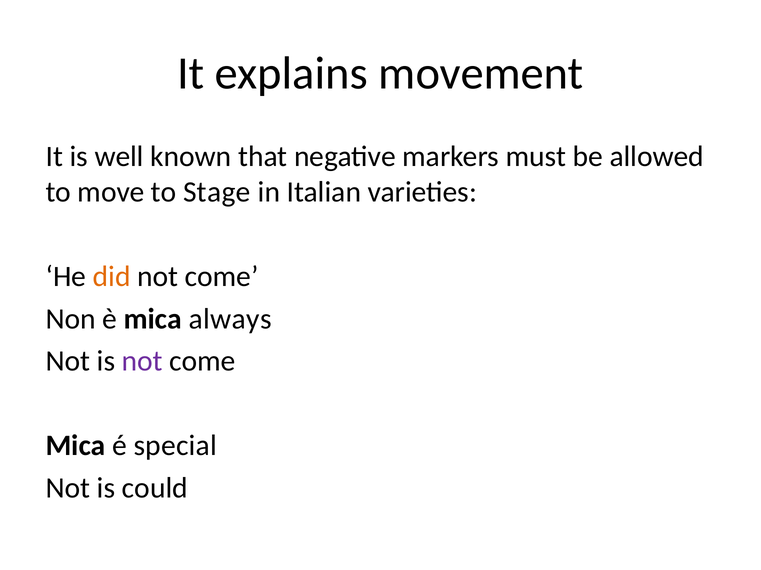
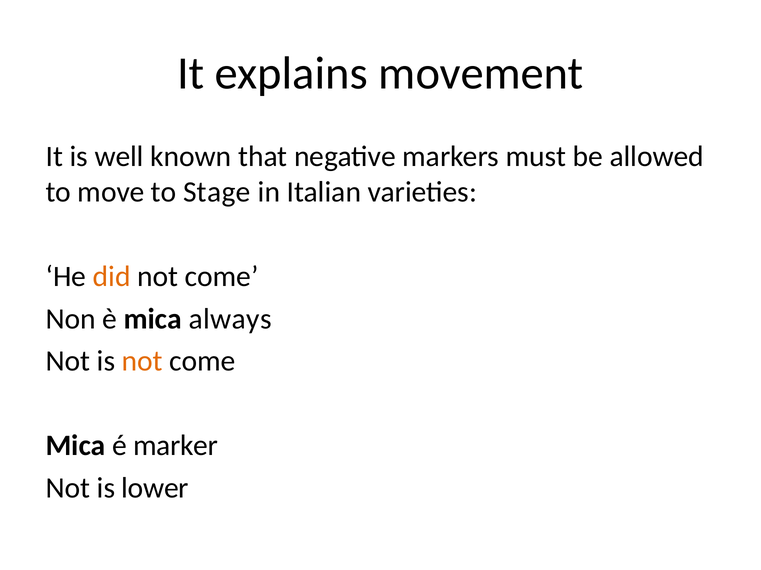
not at (142, 362) colour: purple -> orange
special: special -> marker
could: could -> lower
